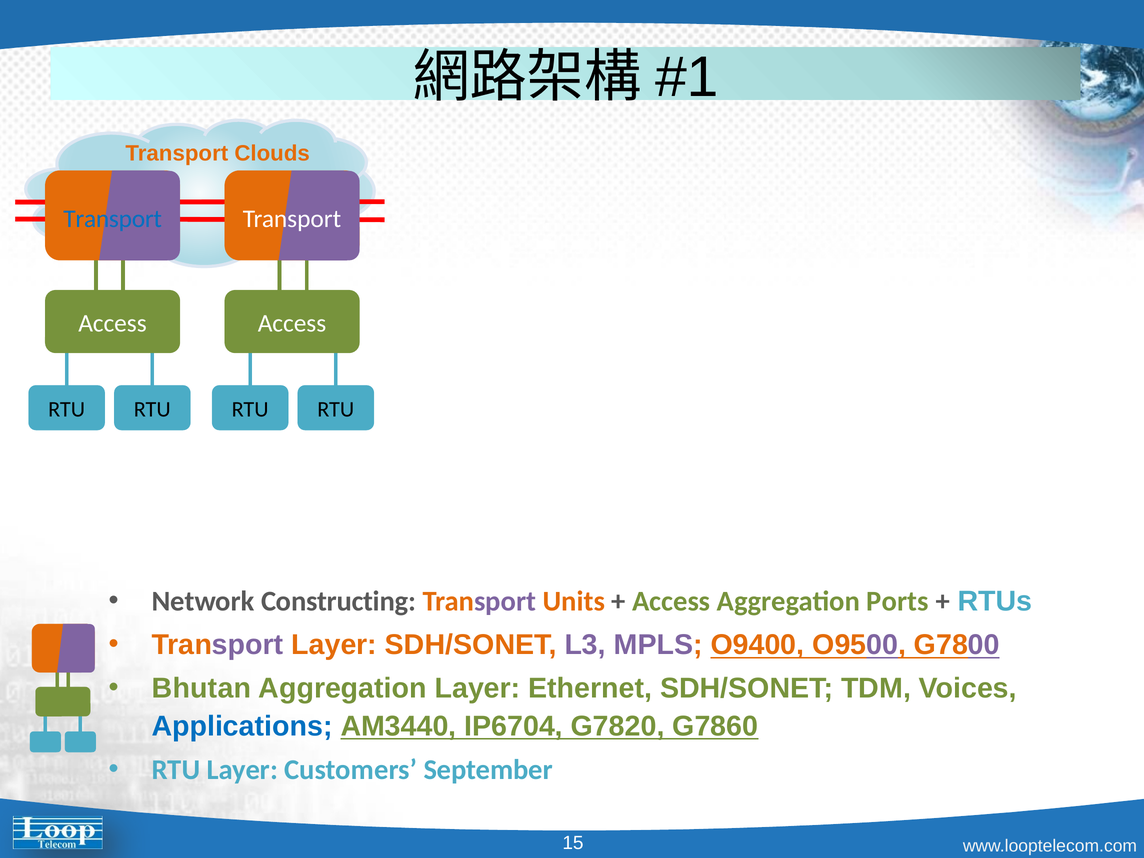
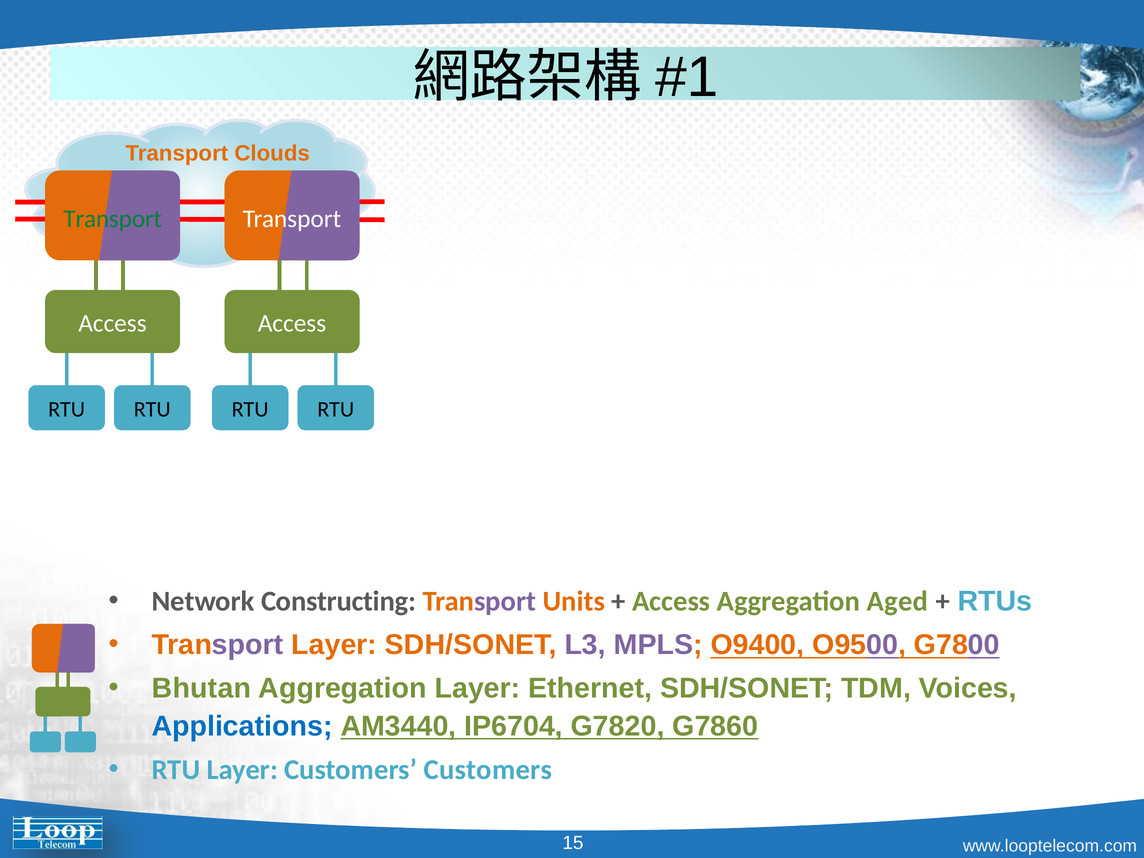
Transport at (113, 219) colour: blue -> green
Ports: Ports -> Aged
Customers September: September -> Customers
